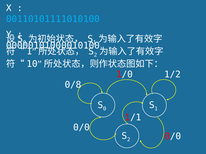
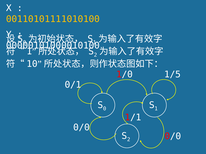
00110101111010100 colour: light blue -> yellow
1/2: 1/2 -> 1/5
0/8: 0/8 -> 0/1
